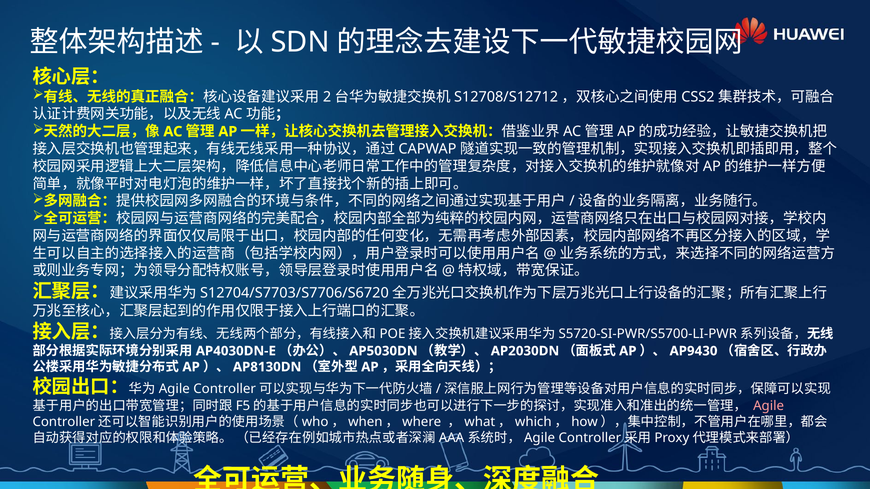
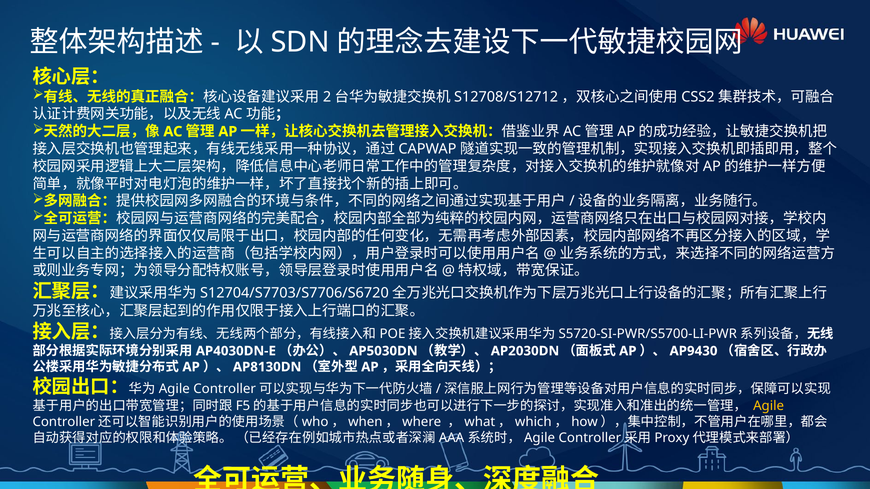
Agile colour: pink -> yellow
